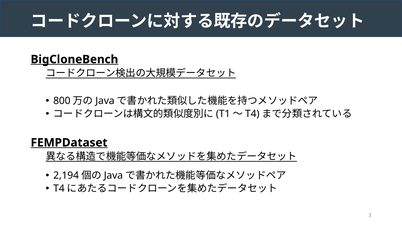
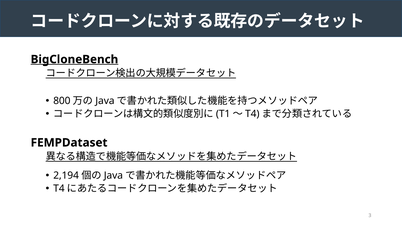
FEMPDataset underline: present -> none
